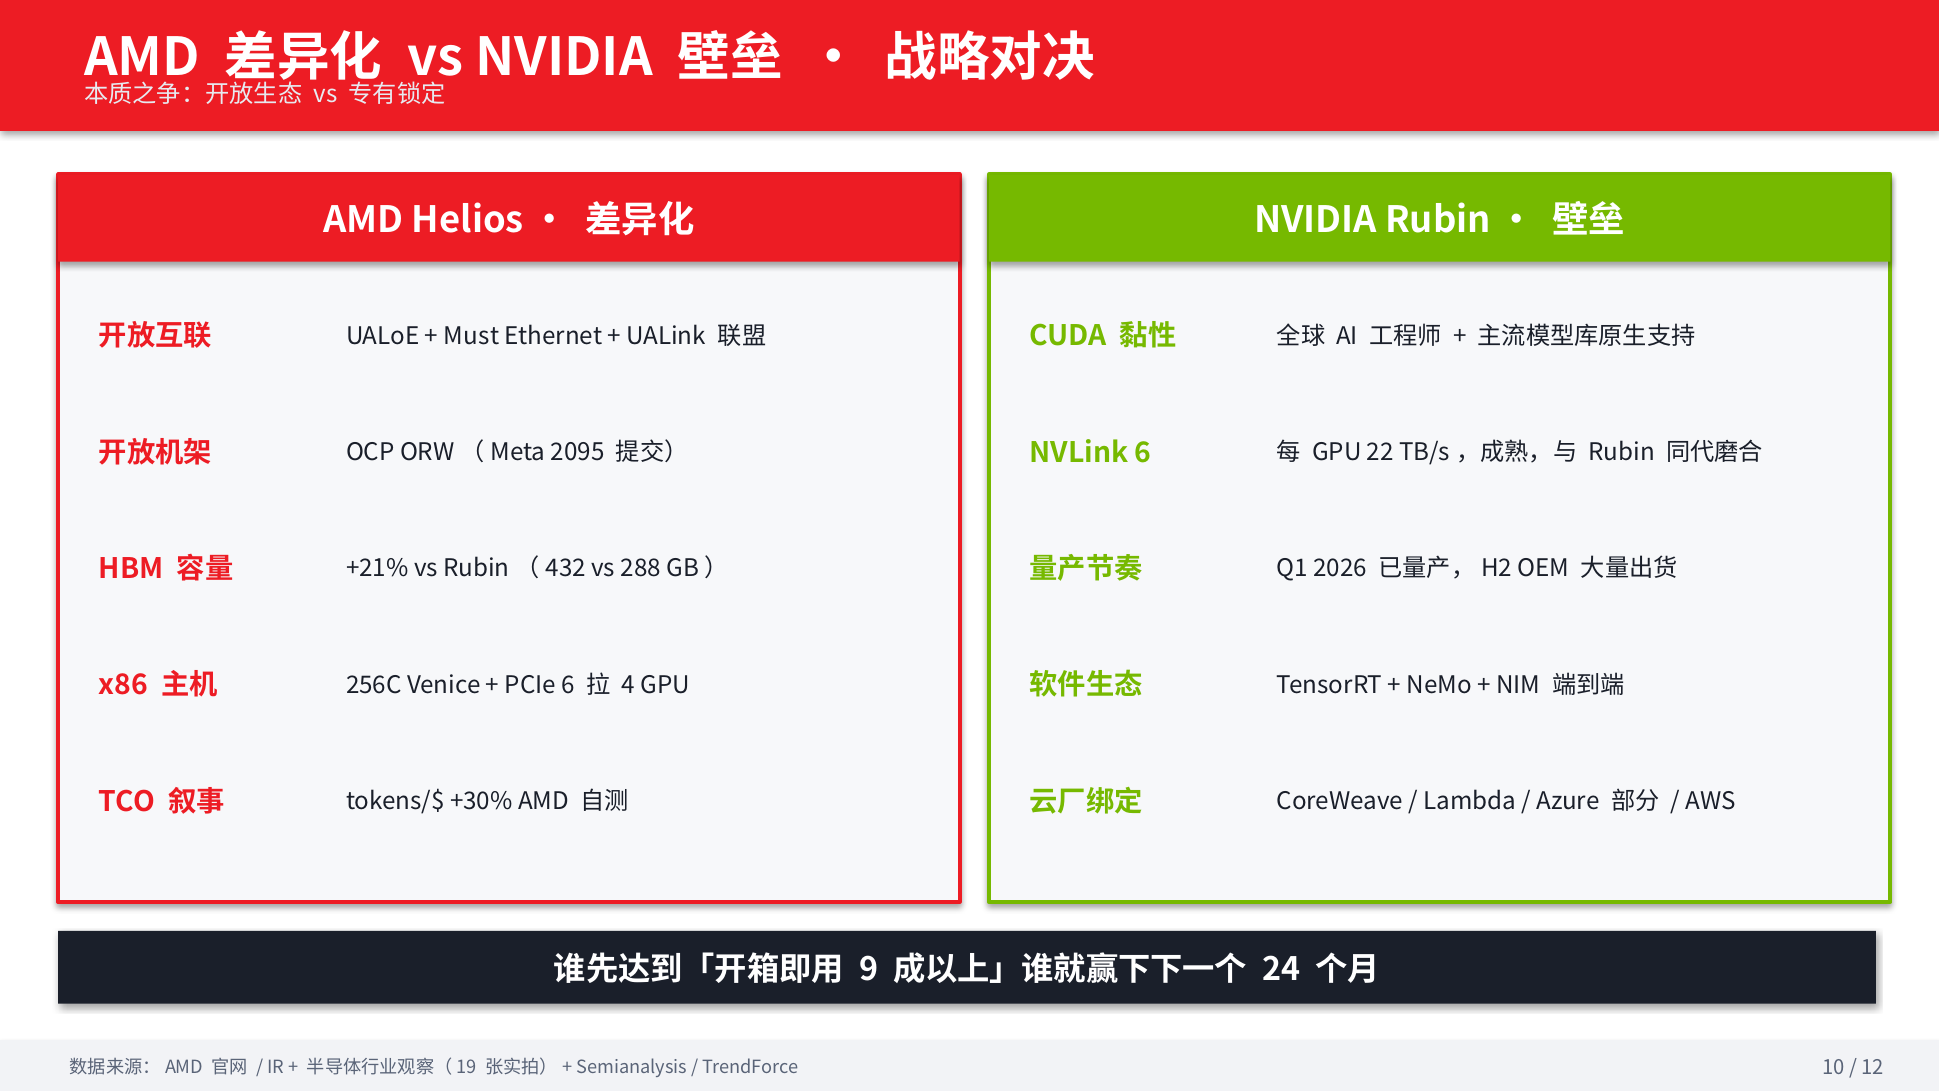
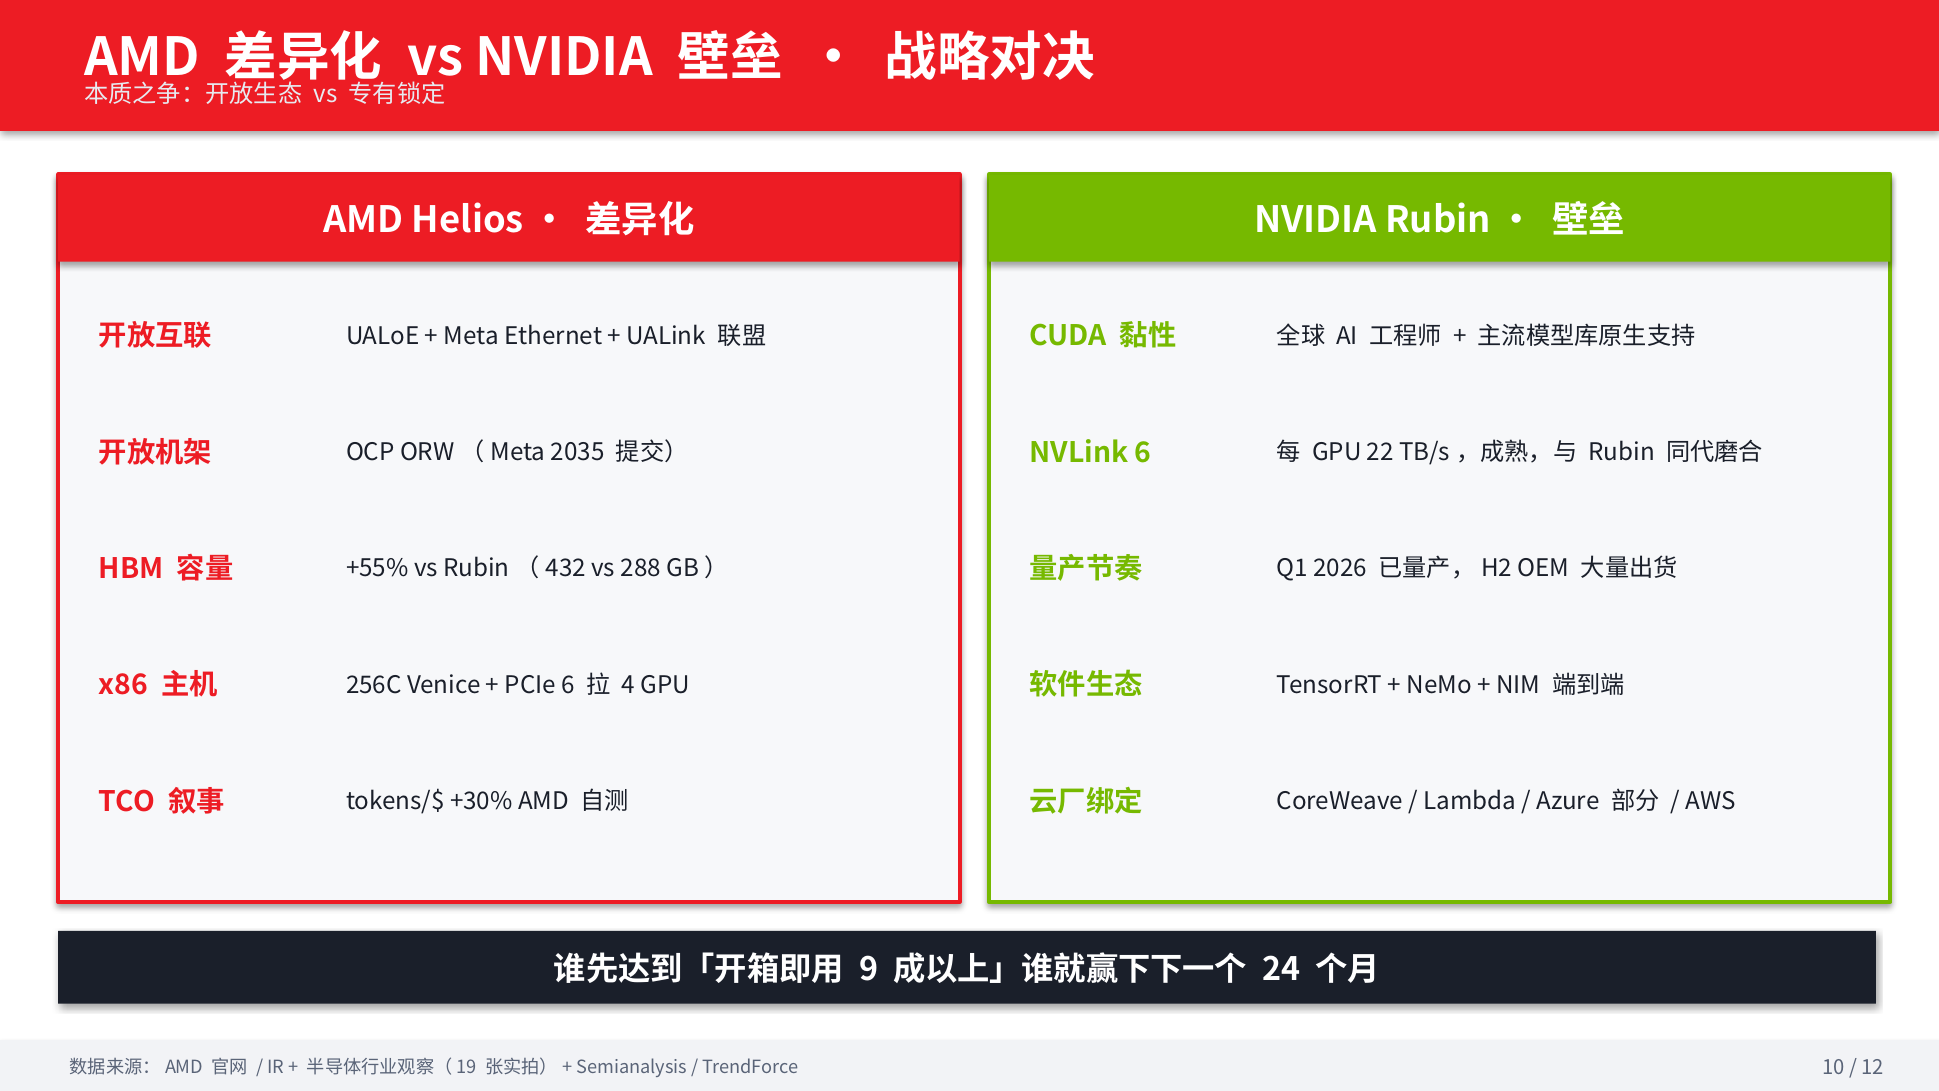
Must: Must -> Meta
2095: 2095 -> 2035
+21%: +21% -> +55%
